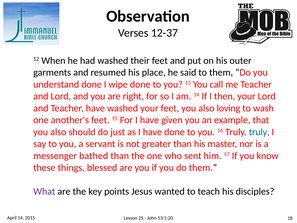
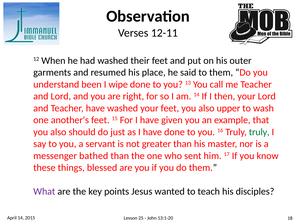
12-37: 12-37 -> 12-11
understand done: done -> been
loving: loving -> upper
truly at (259, 132) colour: blue -> green
